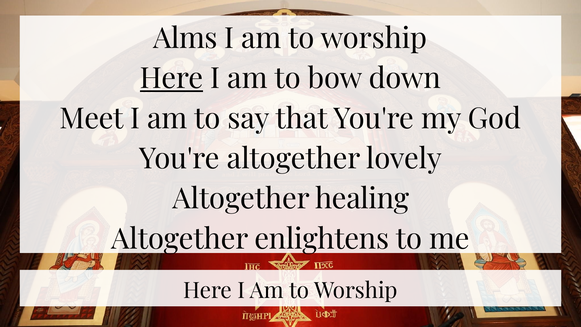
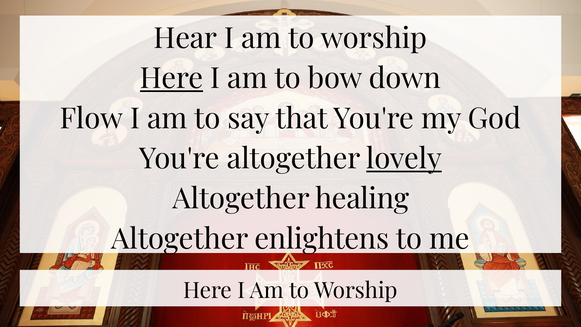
Alms: Alms -> Hear
Meet: Meet -> Flow
lovely underline: none -> present
